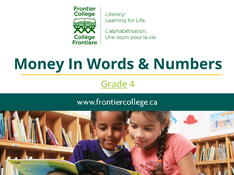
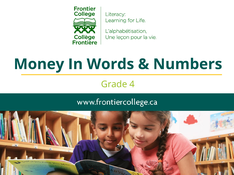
Grade underline: present -> none
